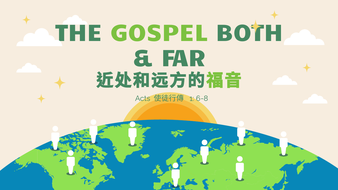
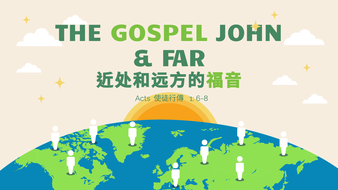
BOTH: BOTH -> JOHN
